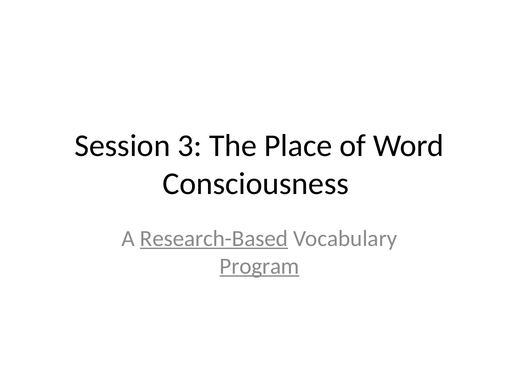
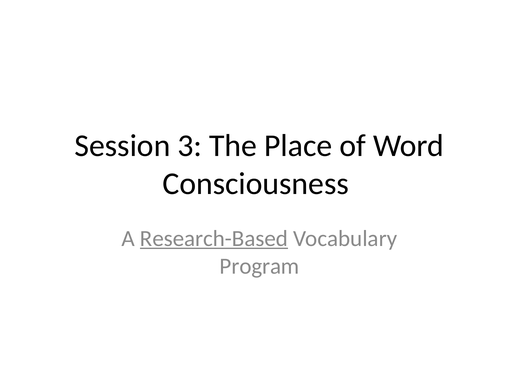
Program underline: present -> none
